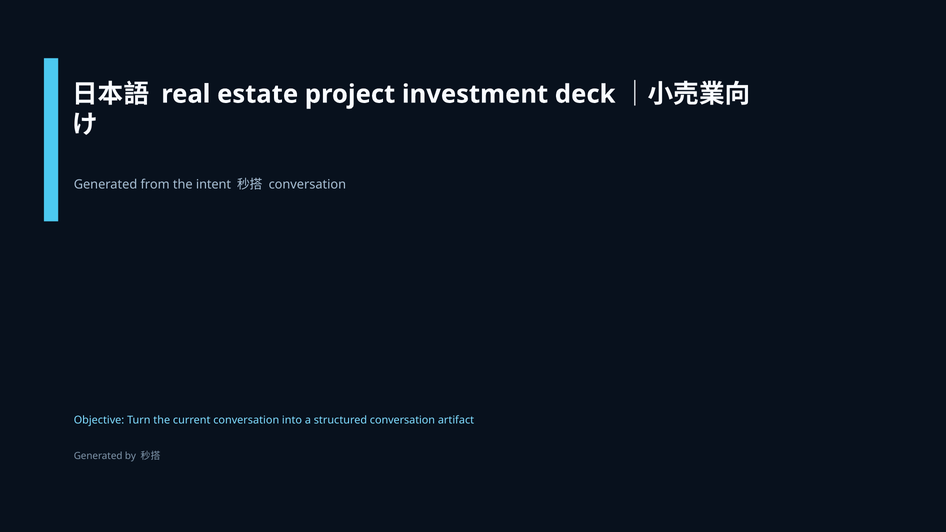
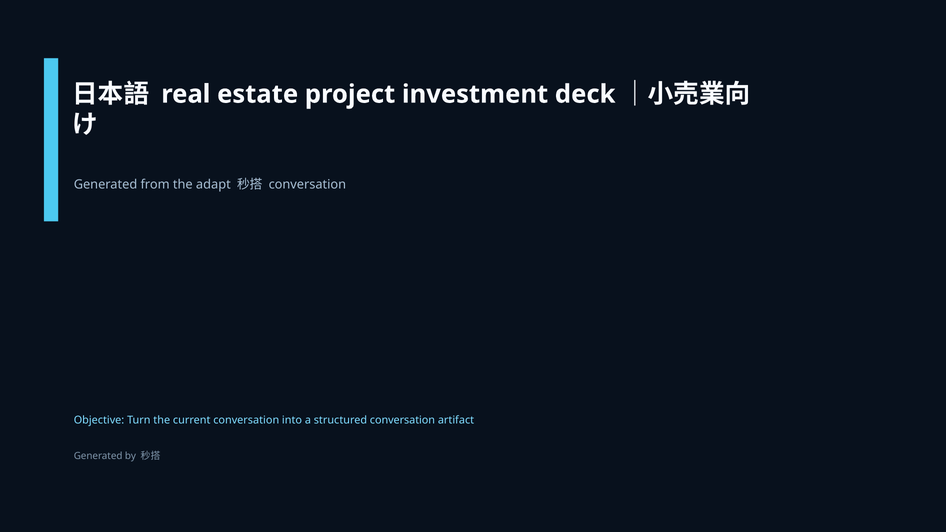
intent: intent -> adapt
